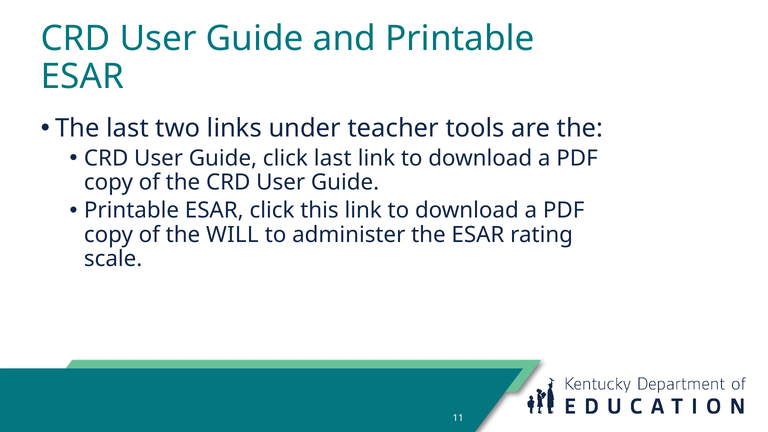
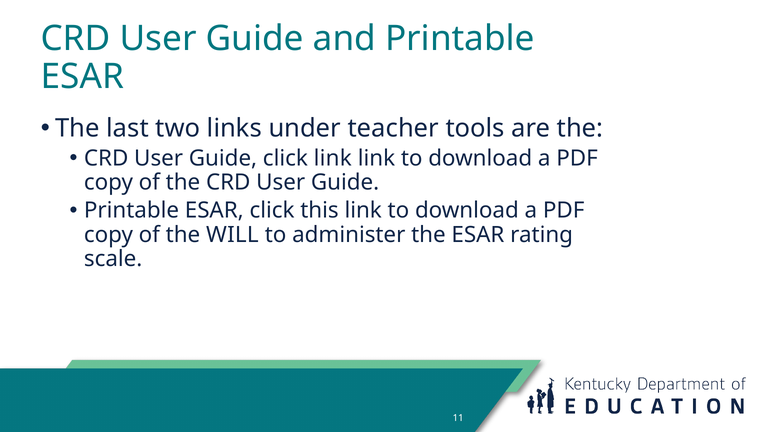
click last: last -> link
